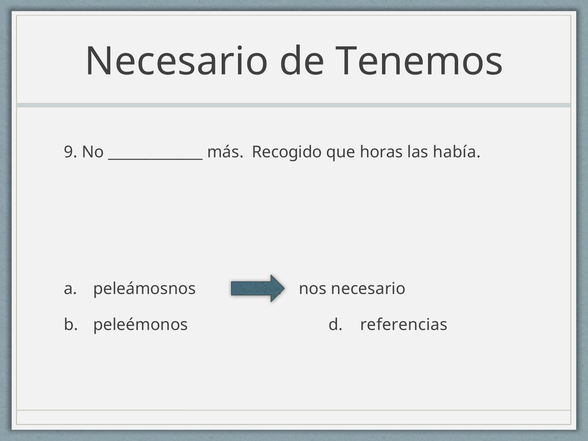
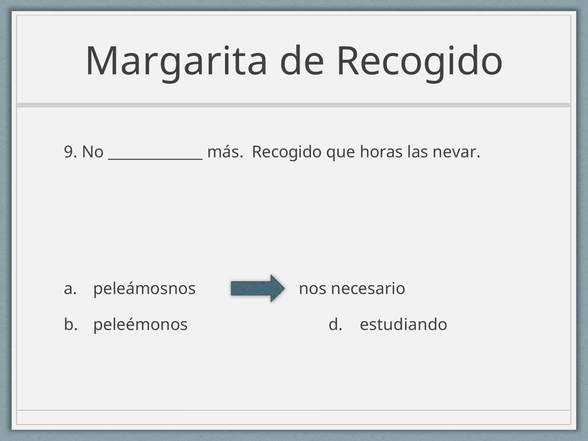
Necesario at (177, 61): Necesario -> Margarita
de Tenemos: Tenemos -> Recogido
había: había -> nevar
referencias: referencias -> estudiando
